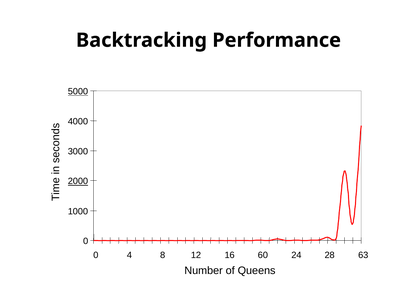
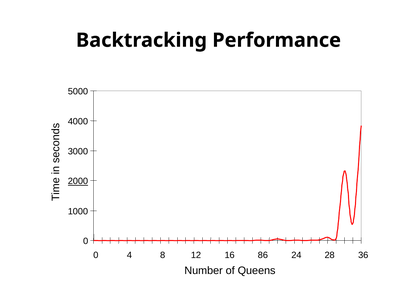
5000 underline: present -> none
60: 60 -> 86
63: 63 -> 36
